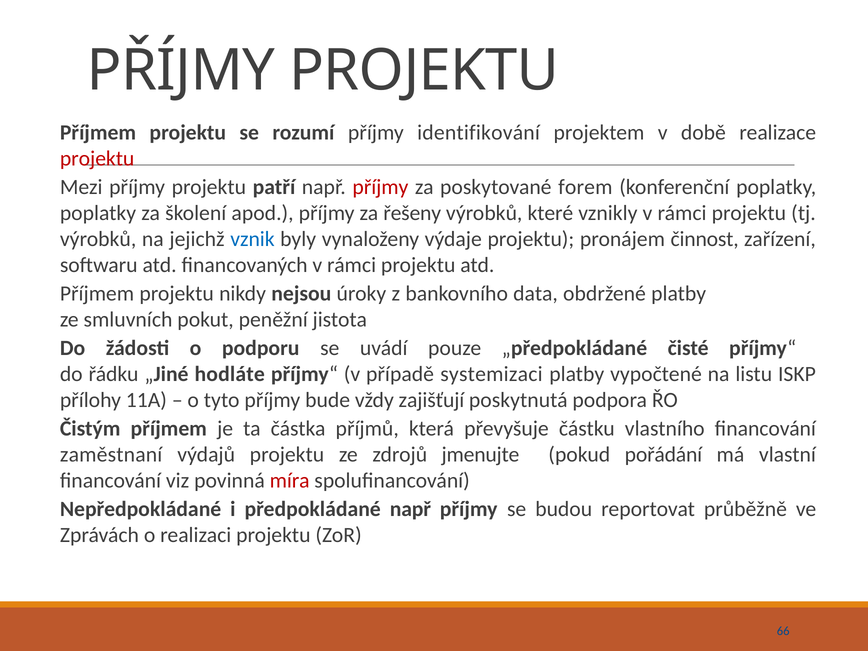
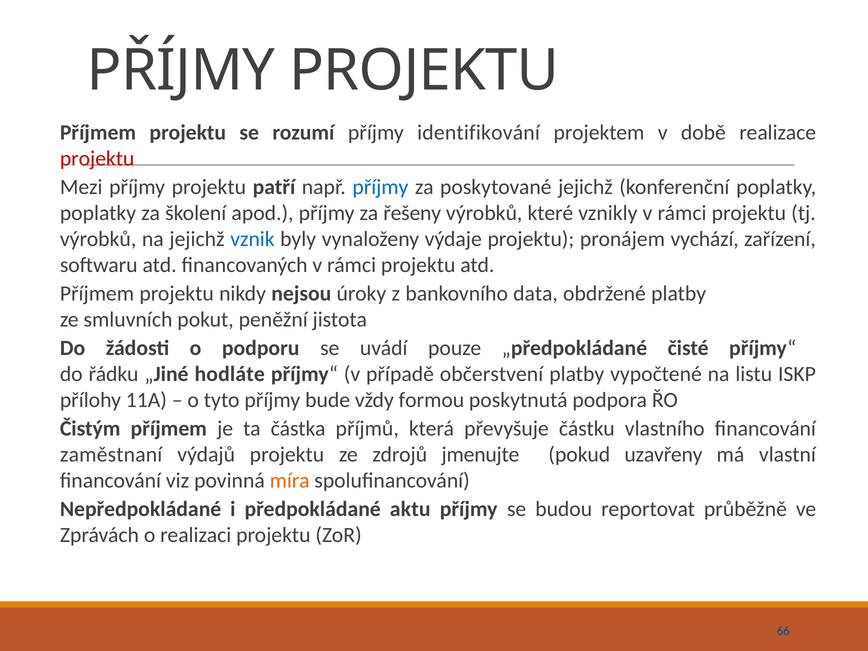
příjmy at (380, 187) colour: red -> blue
poskytované forem: forem -> jejichž
činnost: činnost -> vychází
systemizaci: systemizaci -> občerstvení
zajišťují: zajišťují -> formou
pořádání: pořádání -> uzavřeny
míra colour: red -> orange
předpokládané např: např -> aktu
